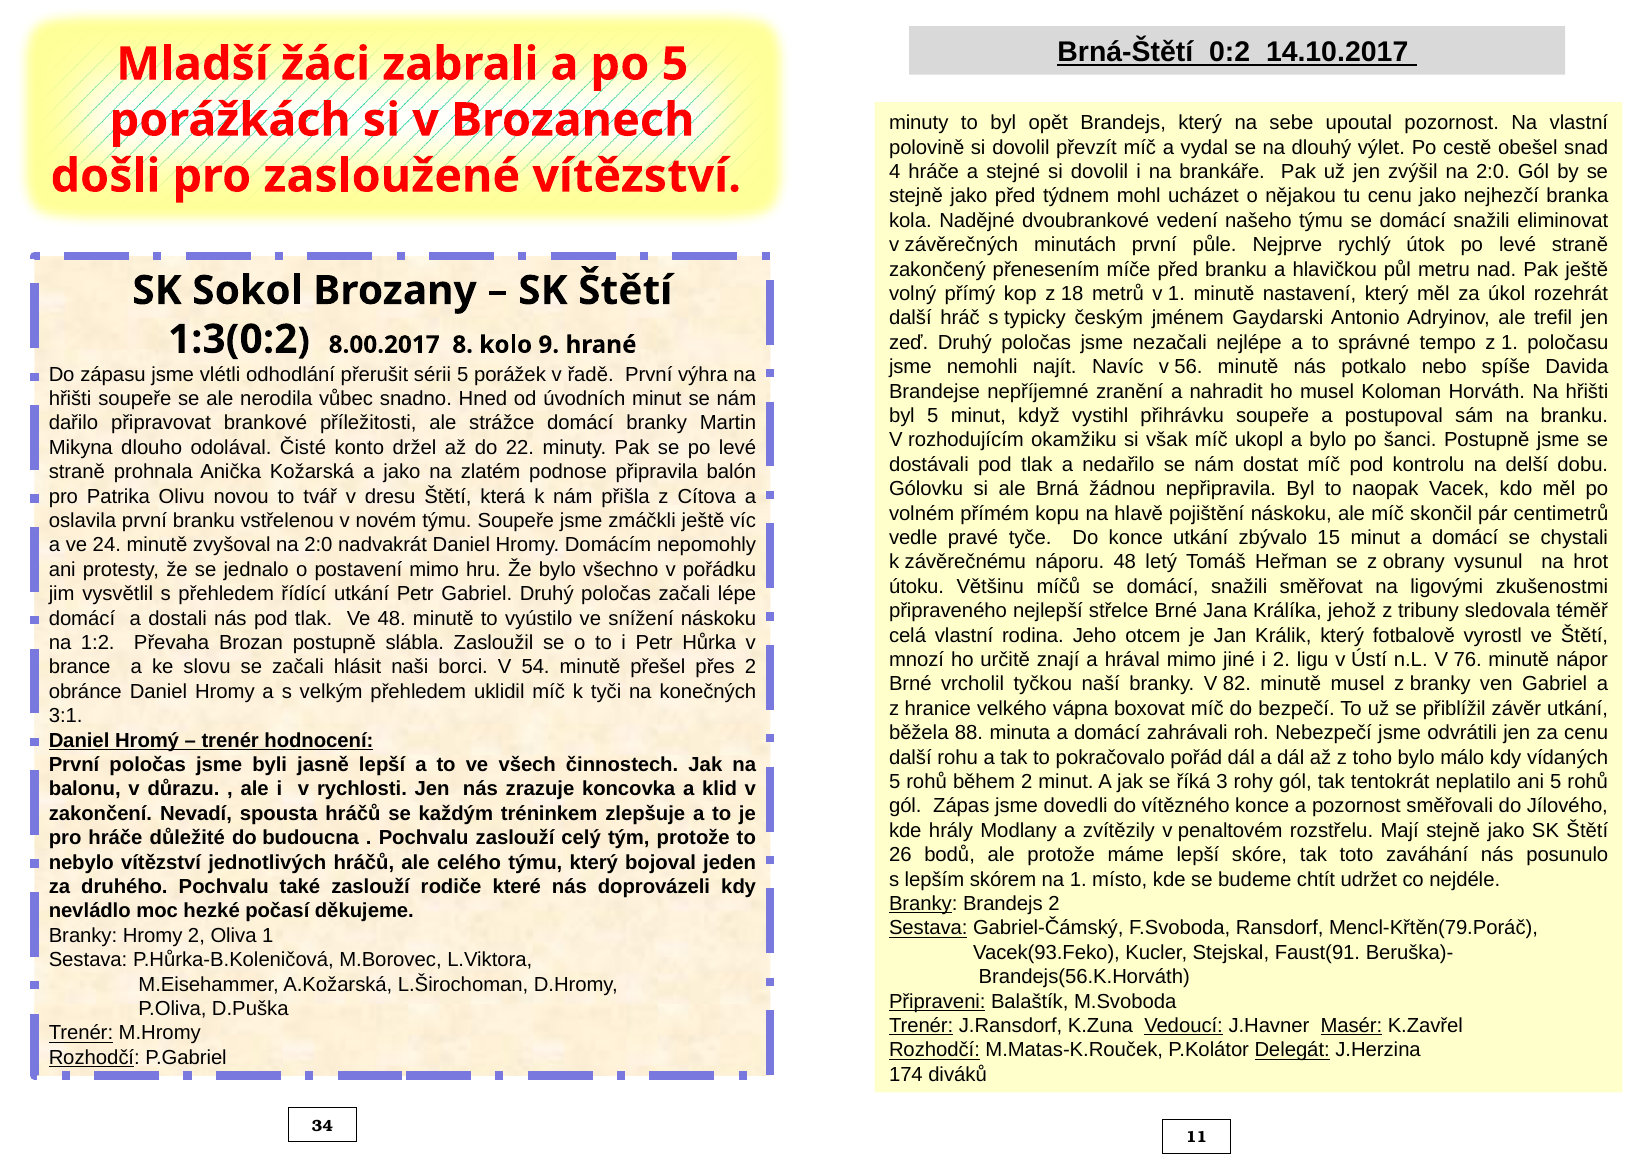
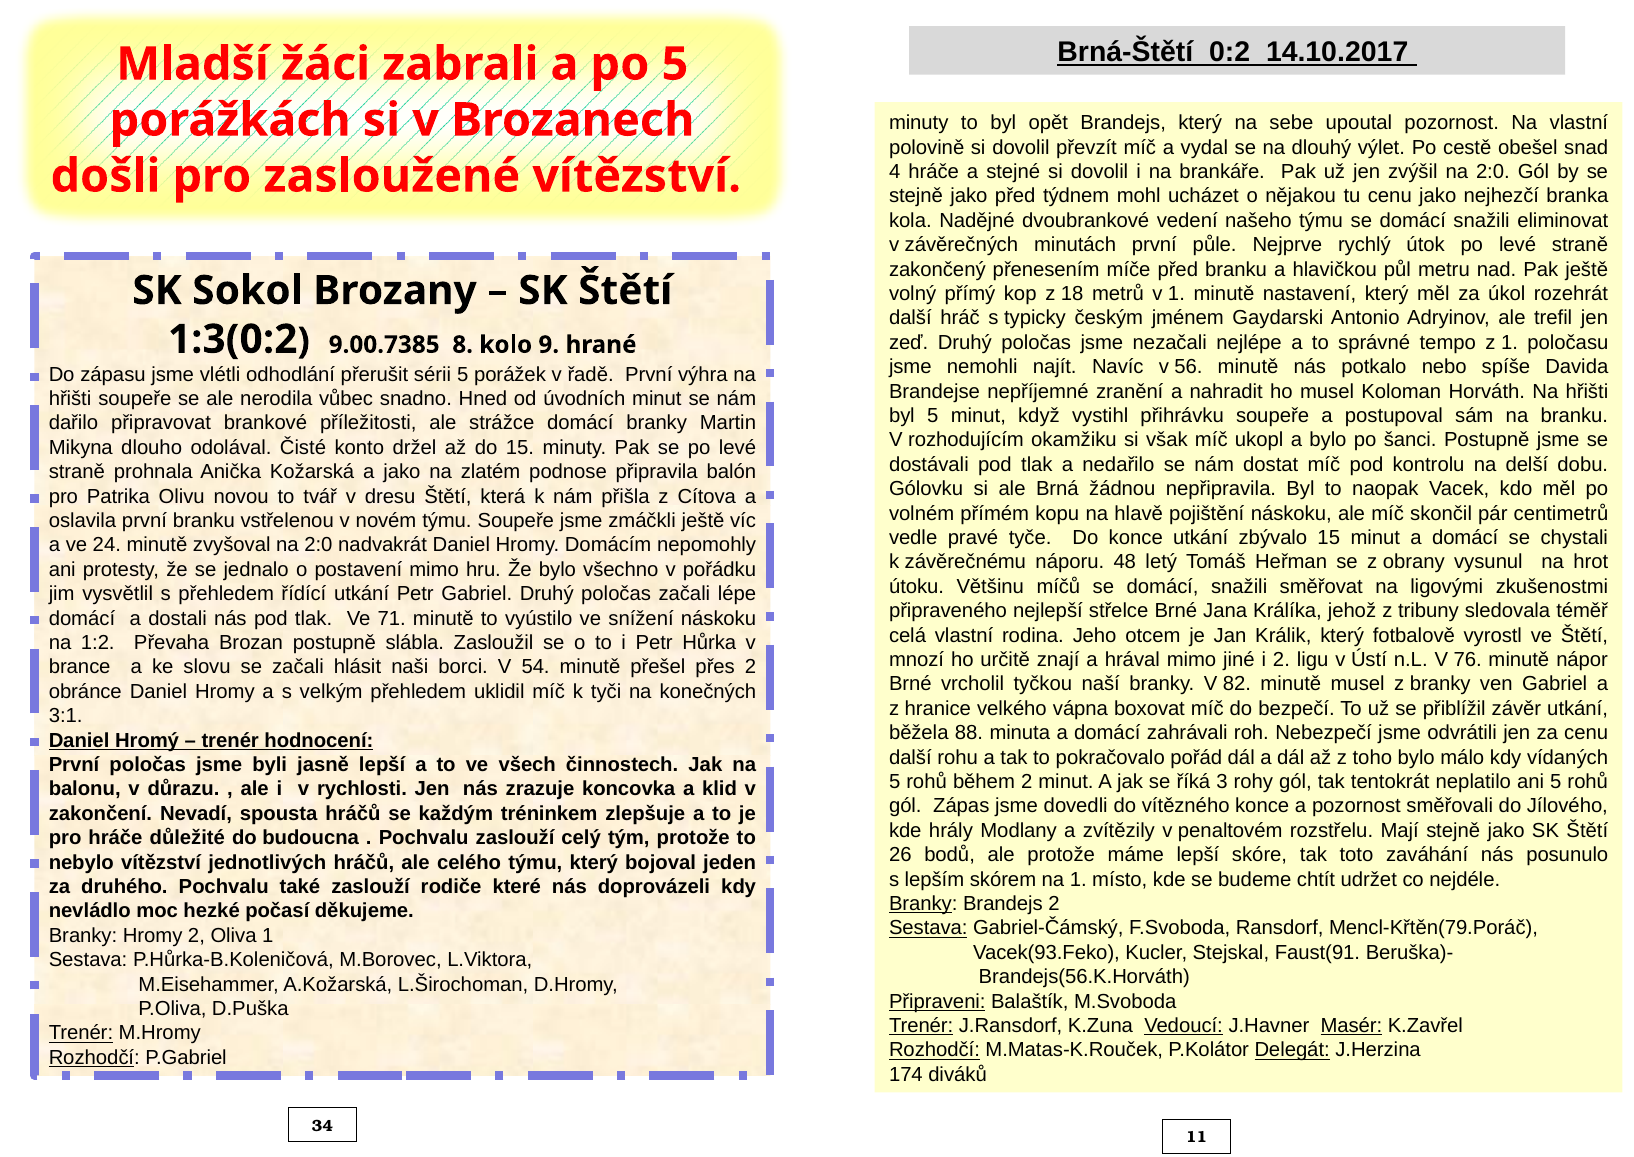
8.00.2017: 8.00.2017 -> 9.00.7385
do 22: 22 -> 15
Ve 48: 48 -> 71
